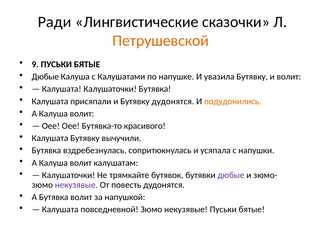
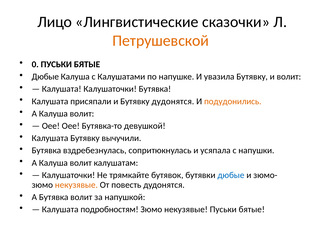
Ради: Ради -> Лицо
9: 9 -> 0
красивого: красивого -> девушкой
дюбые at (231, 176) colour: purple -> blue
некузявые at (76, 185) colour: purple -> orange
повседневной: повседневной -> подробностям
